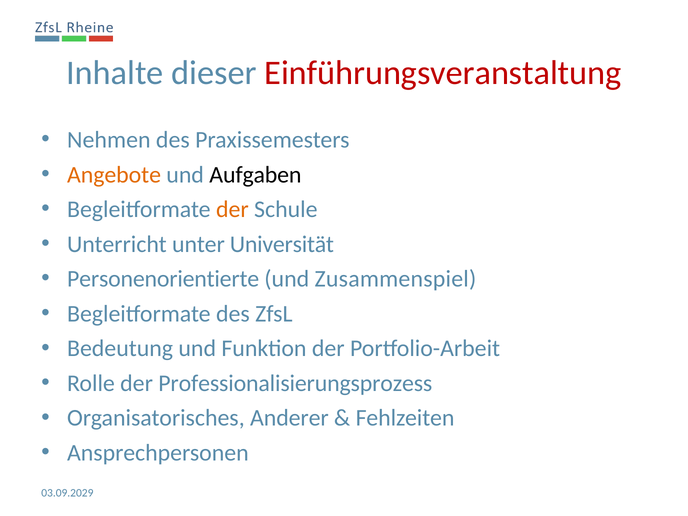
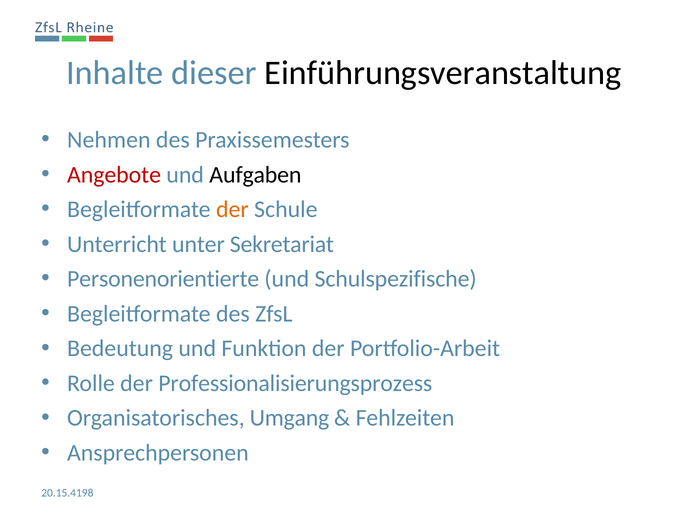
Einführungsveranstaltung colour: red -> black
Angebote colour: orange -> red
Universität: Universität -> Sekretariat
Zusammenspiel: Zusammenspiel -> Schulspezifische
Anderer: Anderer -> Umgang
03.09.2029: 03.09.2029 -> 20.15.4198
